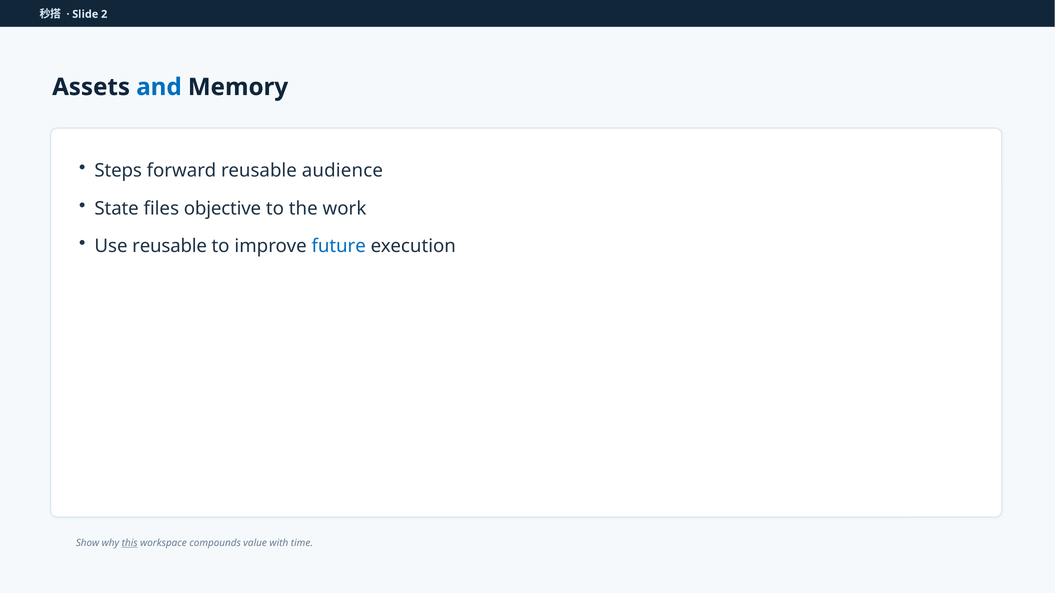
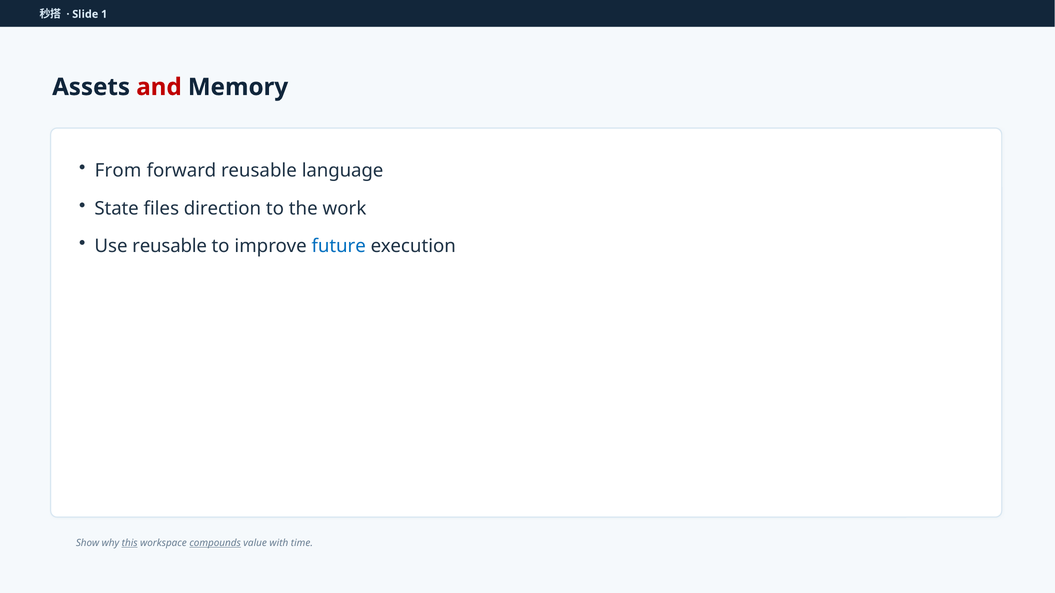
2: 2 -> 1
and colour: blue -> red
Steps: Steps -> From
audience: audience -> language
objective: objective -> direction
compounds underline: none -> present
